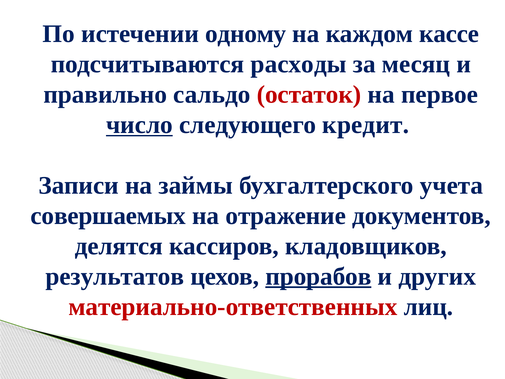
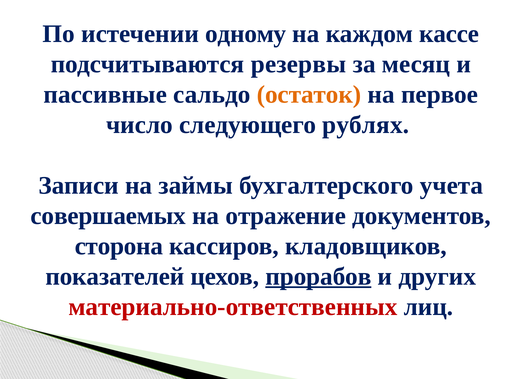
расходы: расходы -> резервы
правильно: правильно -> пассивные
остаток colour: red -> orange
число underline: present -> none
кредит: кредит -> рублях
делятся: делятся -> сторона
результатов: результатов -> показателей
